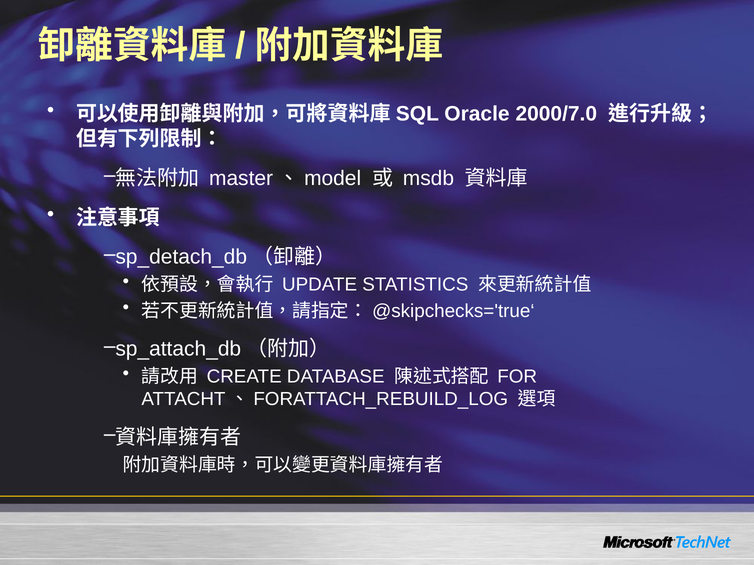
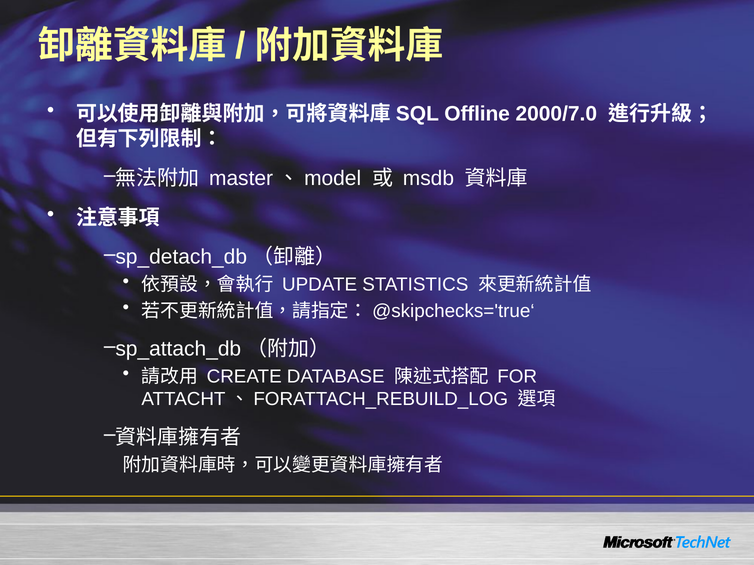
Oracle: Oracle -> Offline
